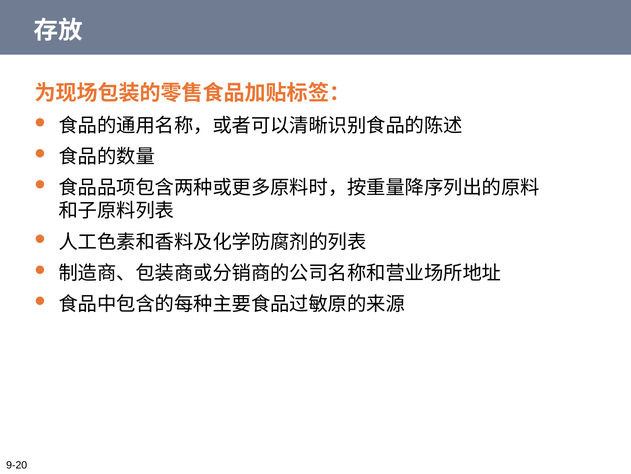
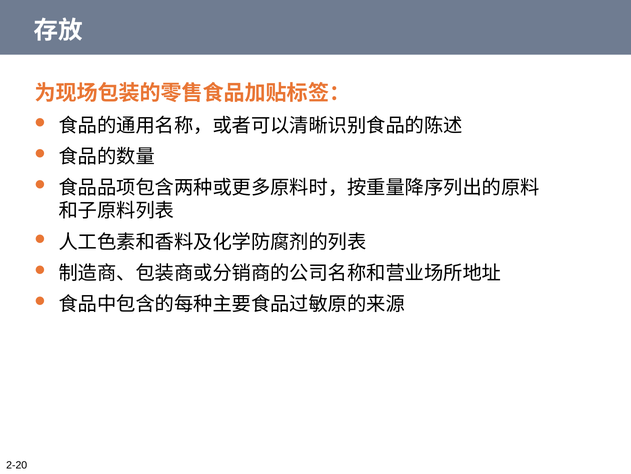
9-20: 9-20 -> 2-20
